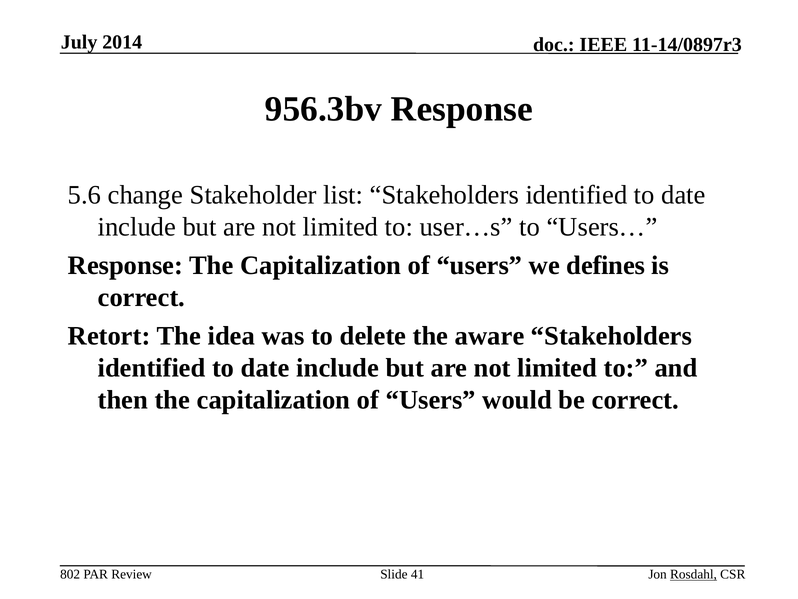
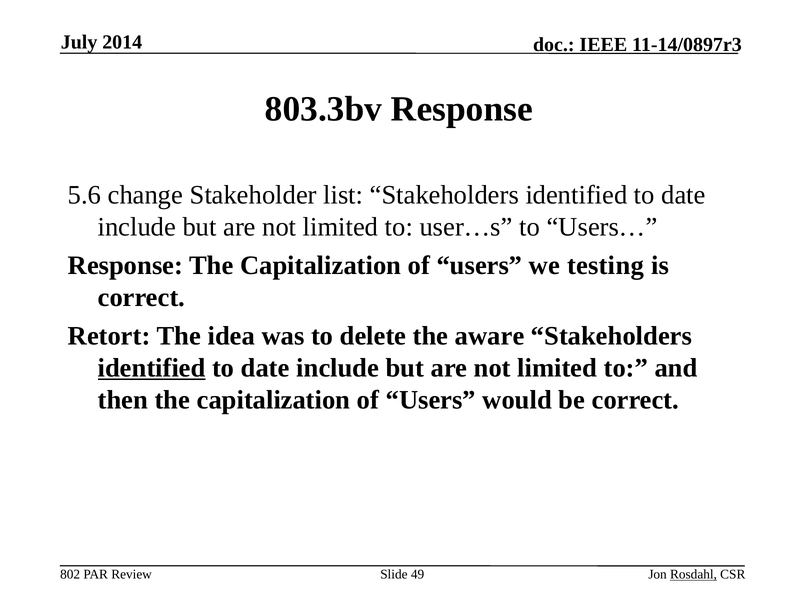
956.3bv: 956.3bv -> 803.3bv
defines: defines -> testing
identified at (152, 368) underline: none -> present
41: 41 -> 49
